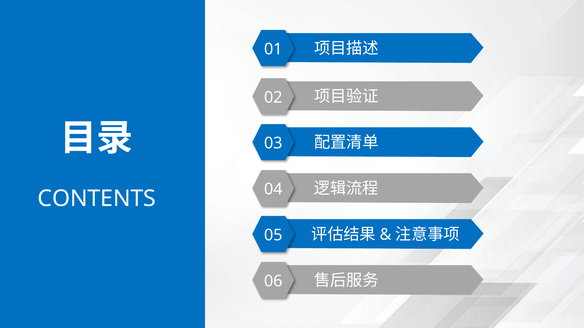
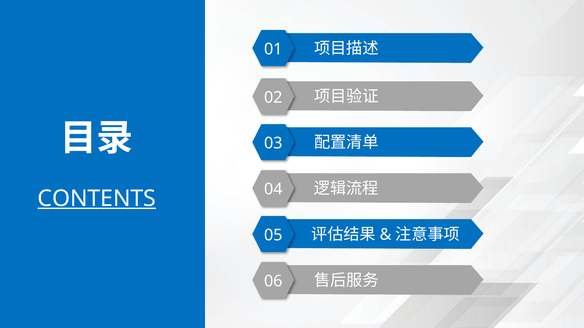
CONTENTS underline: none -> present
